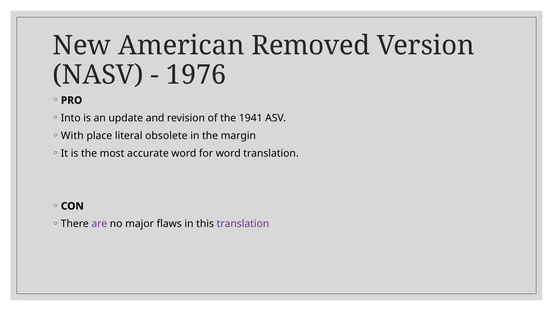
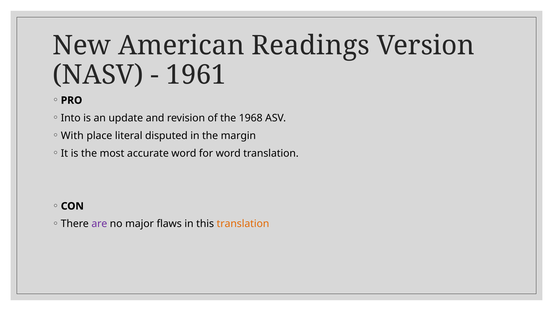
Removed: Removed -> Readings
1976: 1976 -> 1961
1941: 1941 -> 1968
obsolete: obsolete -> disputed
translation at (243, 224) colour: purple -> orange
